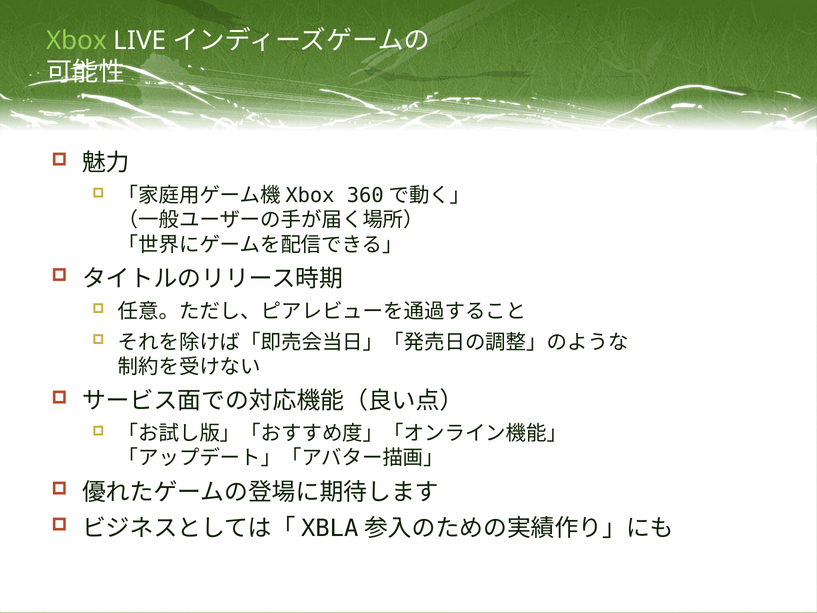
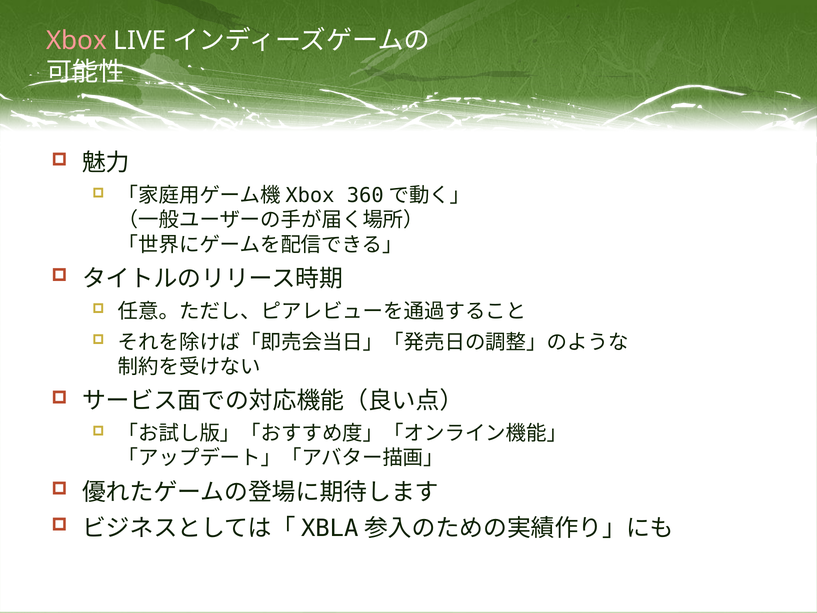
Xbox colour: light green -> pink
